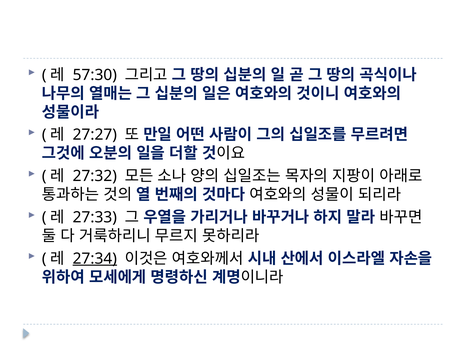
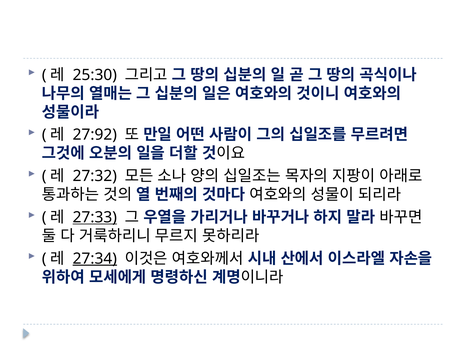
57:30: 57:30 -> 25:30
27:27: 27:27 -> 27:92
27:33 underline: none -> present
